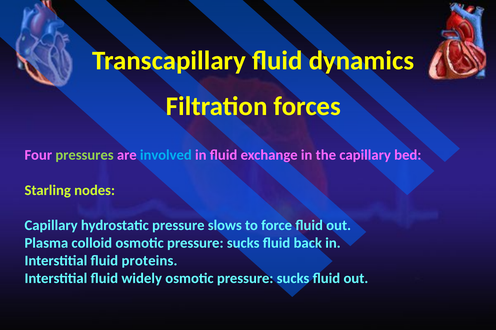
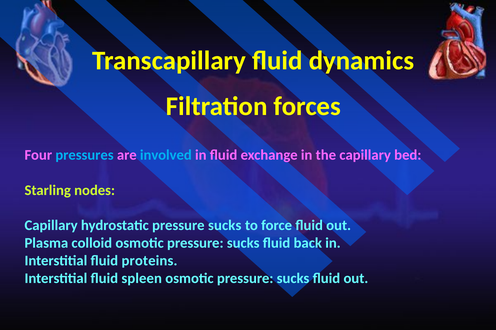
pressures colour: light green -> light blue
hydrostatic pressure slows: slows -> sucks
widely: widely -> spleen
